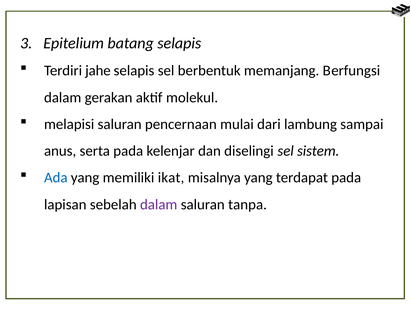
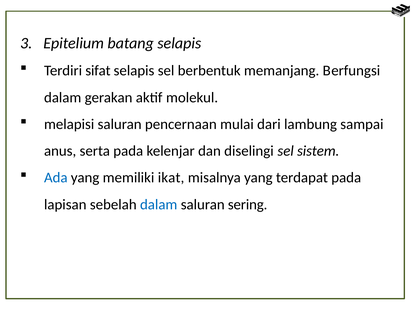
jahe: jahe -> sifat
dalam at (159, 204) colour: purple -> blue
tanpa: tanpa -> sering
